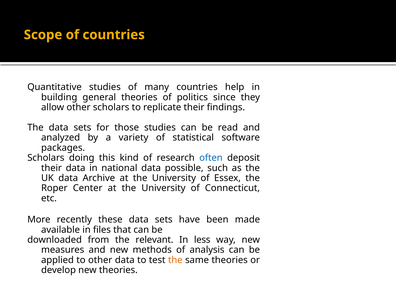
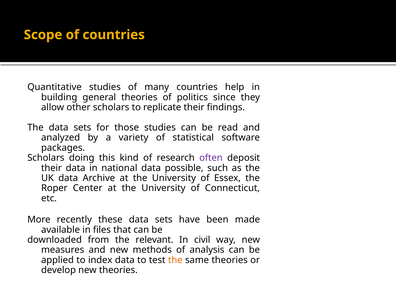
often colour: blue -> purple
less: less -> civil
to other: other -> index
